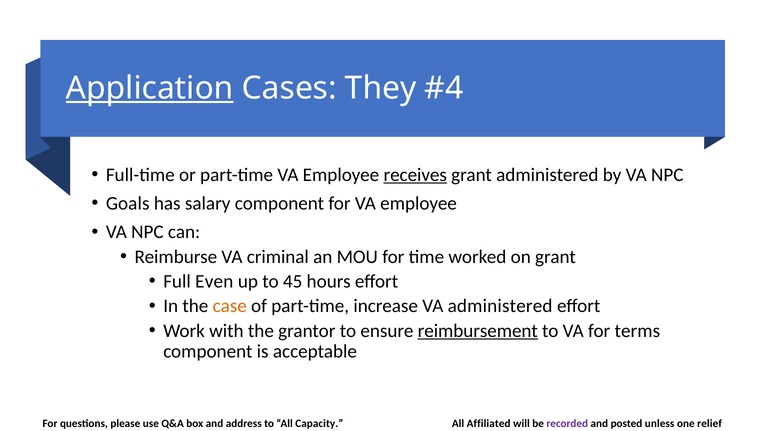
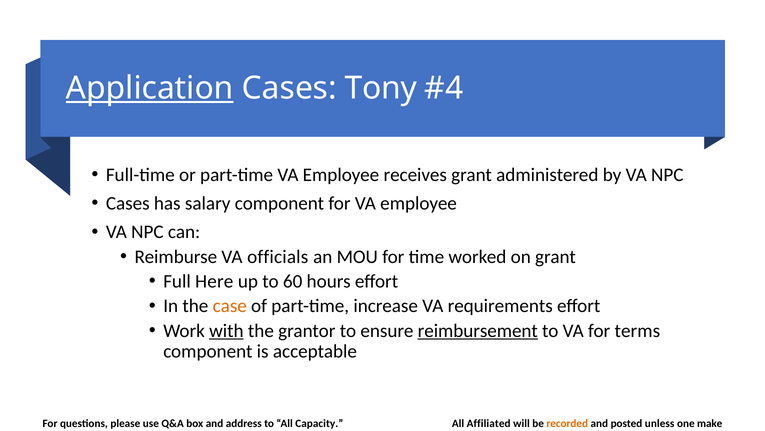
They: They -> Tony
receives underline: present -> none
Goals at (128, 203): Goals -> Cases
criminal: criminal -> officials
Even: Even -> Here
45: 45 -> 60
VA administered: administered -> requirements
with underline: none -> present
recorded colour: purple -> orange
relief: relief -> make
